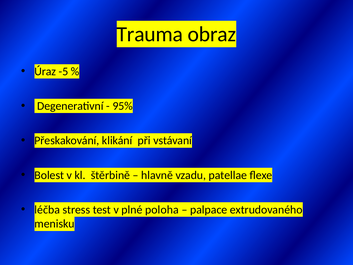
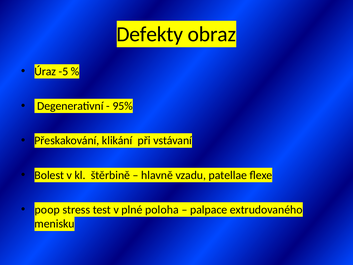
Trauma: Trauma -> Defekty
léčba: léčba -> poop
